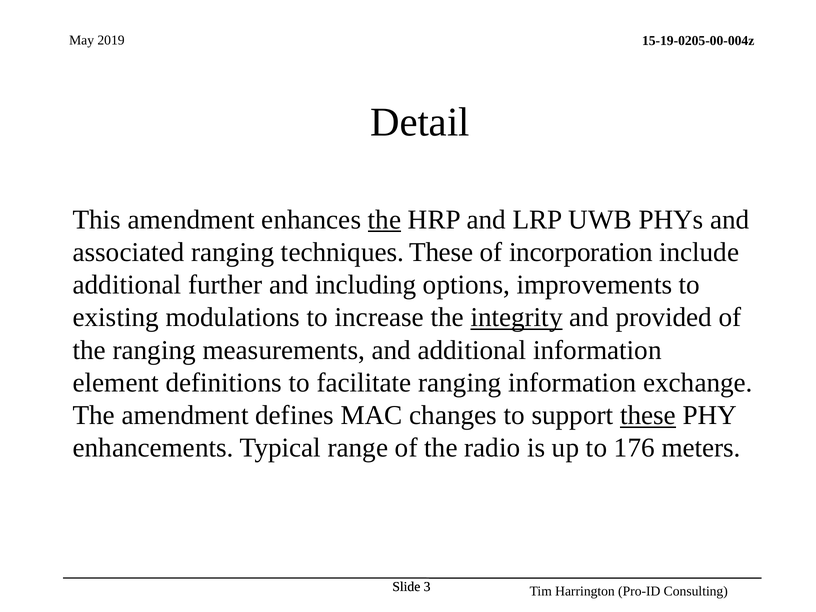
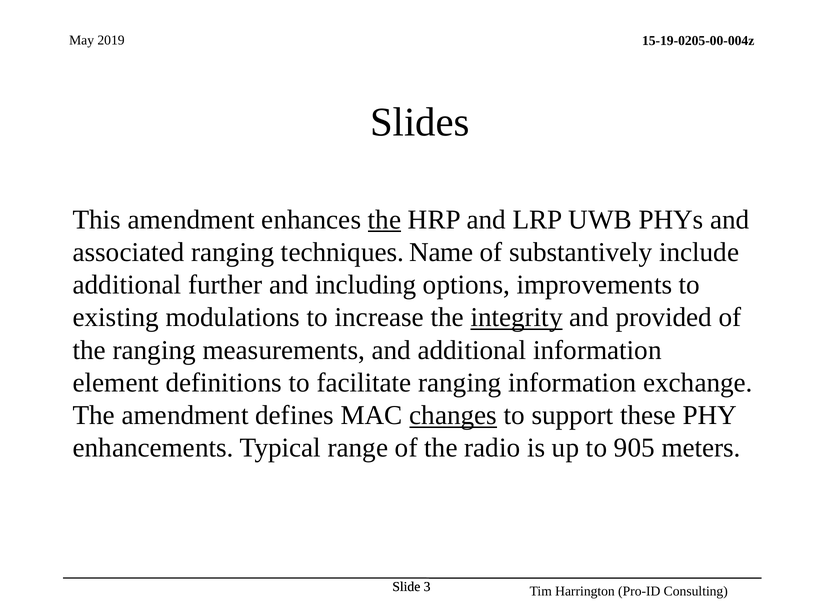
Detail: Detail -> Slides
techniques These: These -> Name
incorporation: incorporation -> substantively
changes underline: none -> present
these at (648, 415) underline: present -> none
176: 176 -> 905
